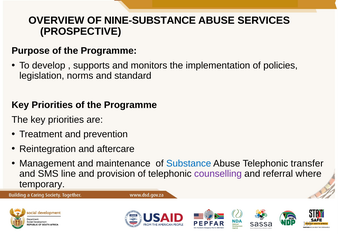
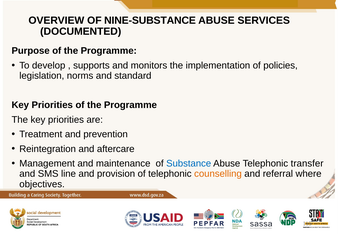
PROSPECTIVE: PROSPECTIVE -> DOCUMENTED
counselling colour: purple -> orange
temporary: temporary -> objectives
